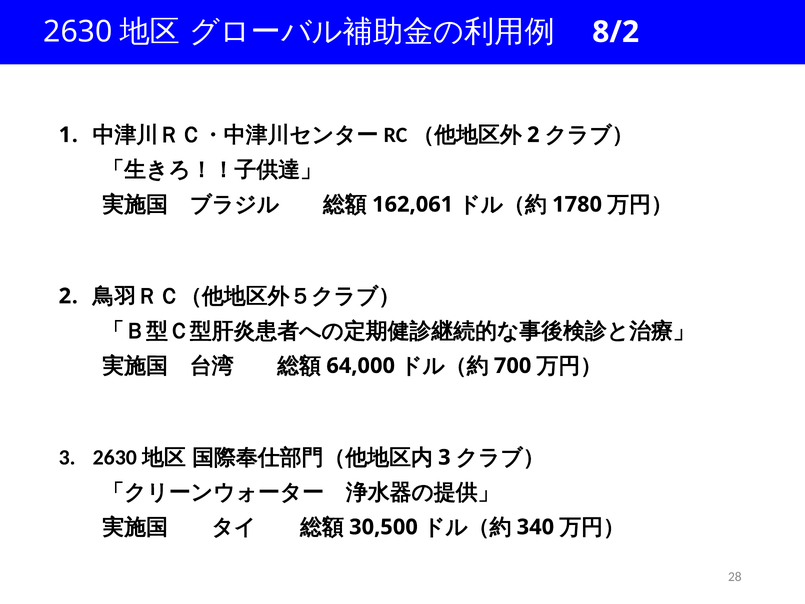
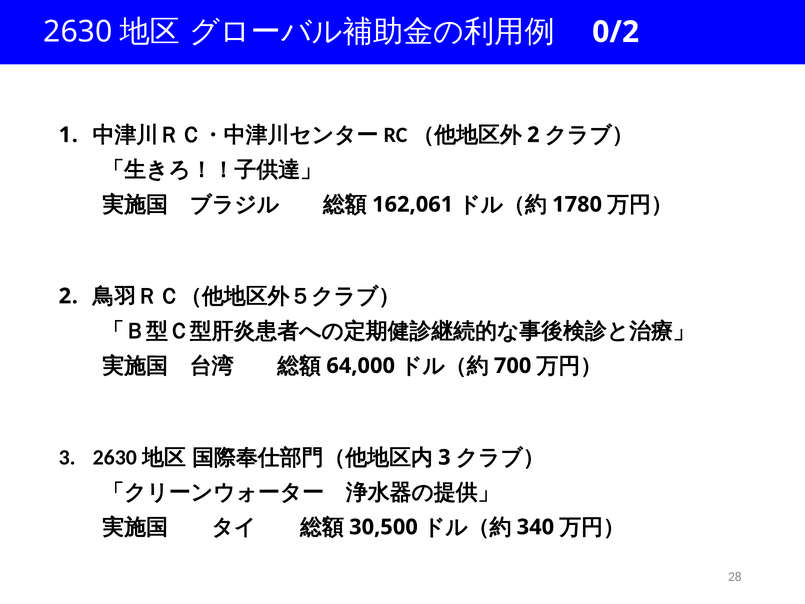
8/2: 8/2 -> 0/2
